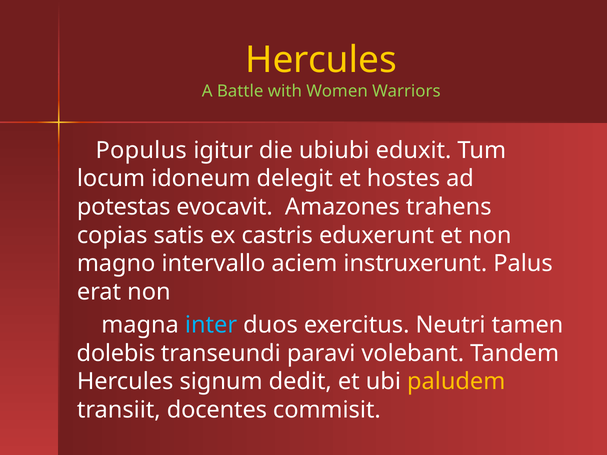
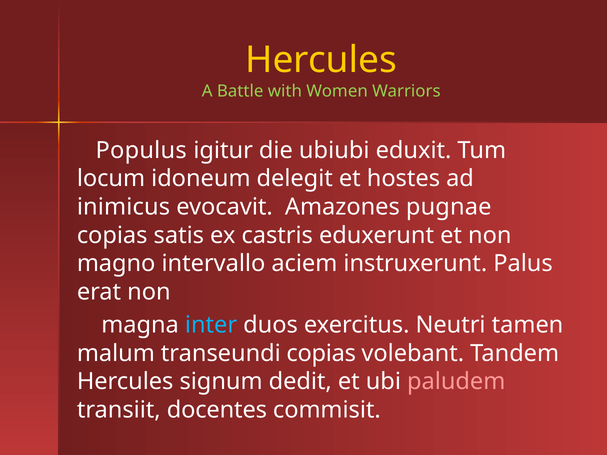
potestas: potestas -> inimicus
trahens: trahens -> pugnae
dolebis: dolebis -> malum
transeundi paravi: paravi -> copias
paludem colour: yellow -> pink
